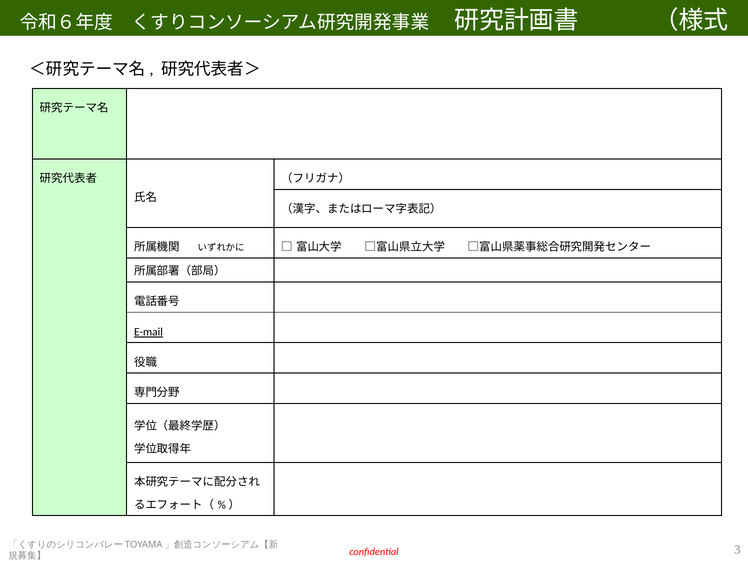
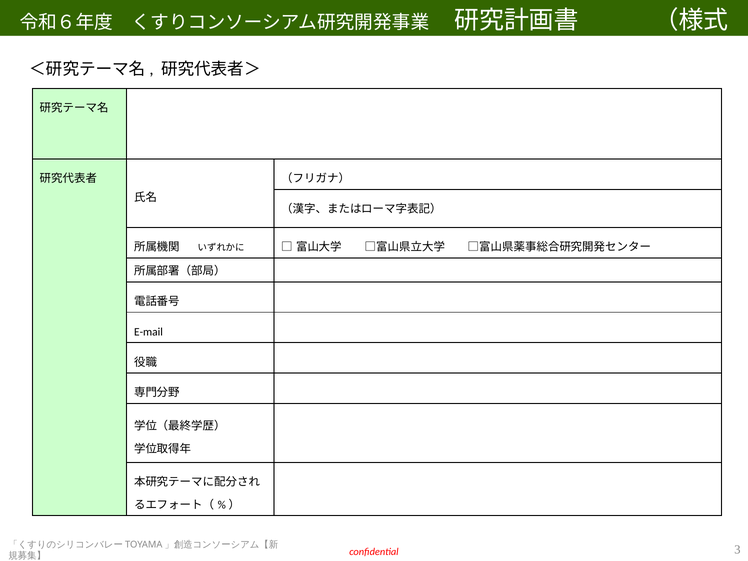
E-mail underline: present -> none
